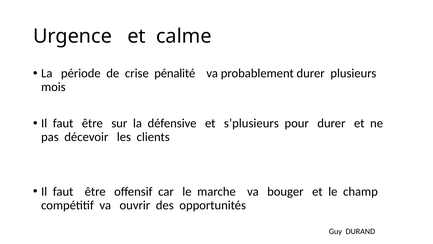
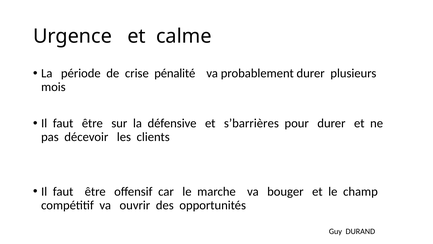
s’plusieurs: s’plusieurs -> s’barrières
